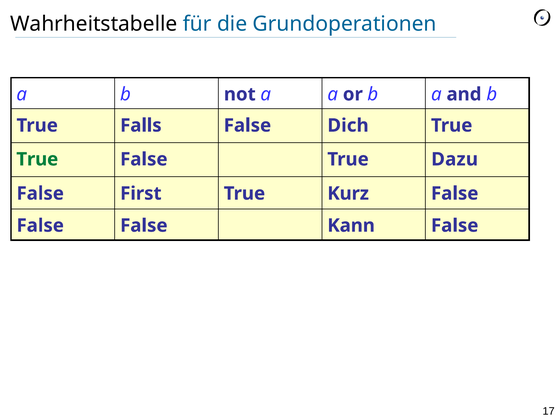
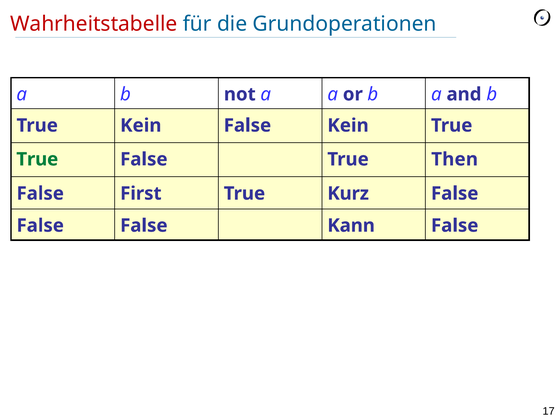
Wahrheitstabelle colour: black -> red
True Falls: Falls -> Kein
False Dich: Dich -> Kein
Dazu: Dazu -> Then
